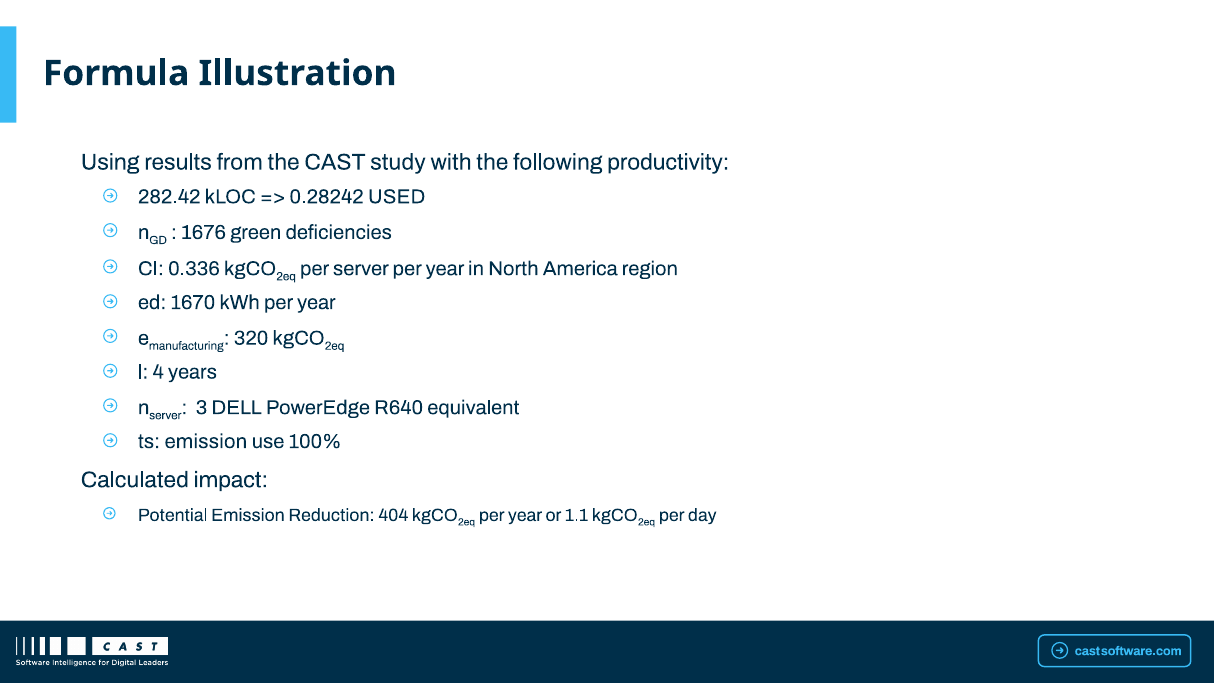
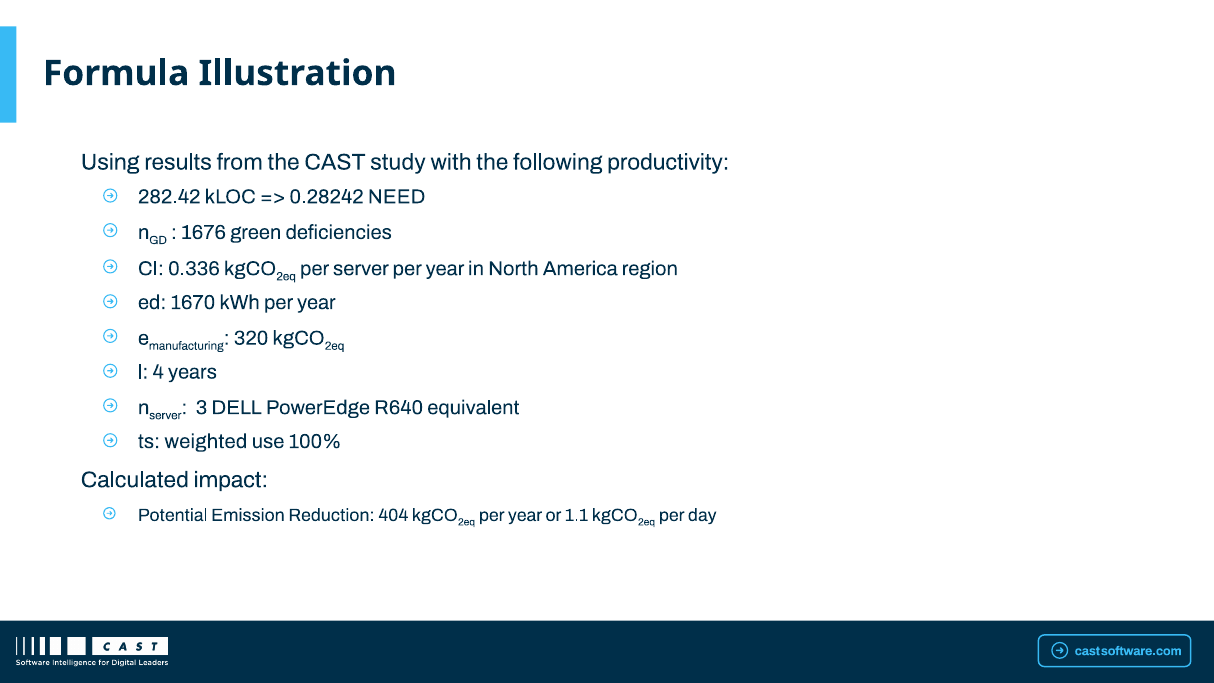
USED: USED -> NEED
ts emission: emission -> weighted
